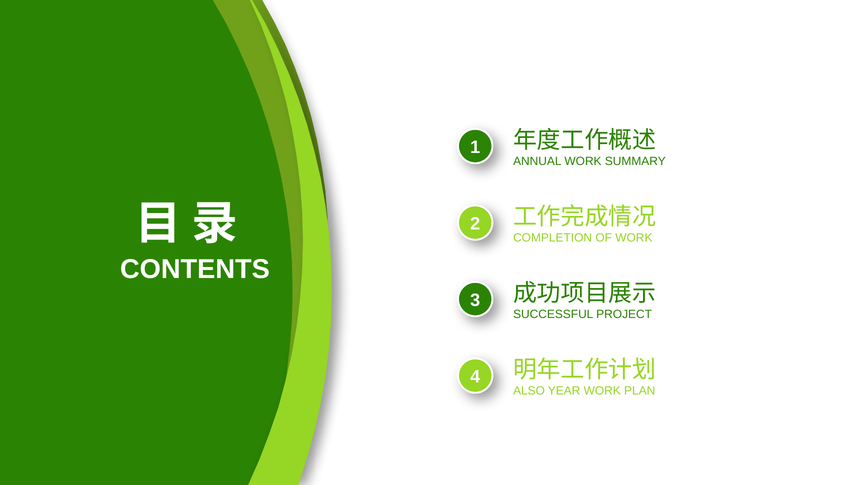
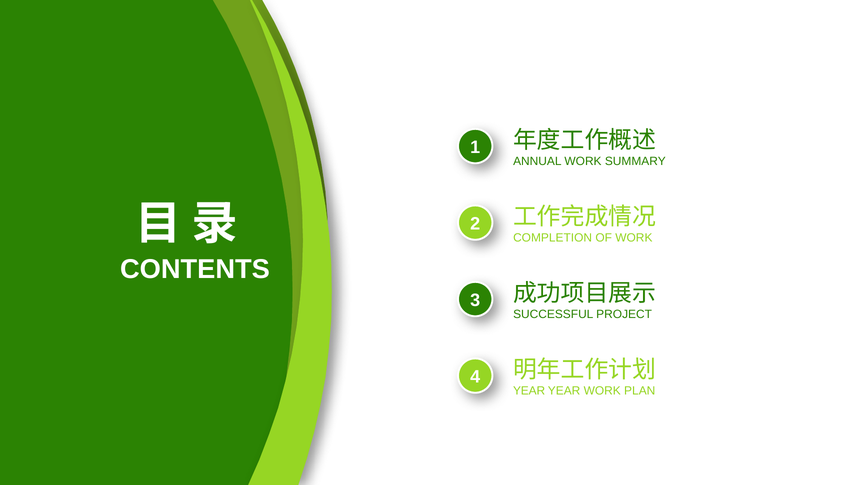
ALSO at (529, 391): ALSO -> YEAR
